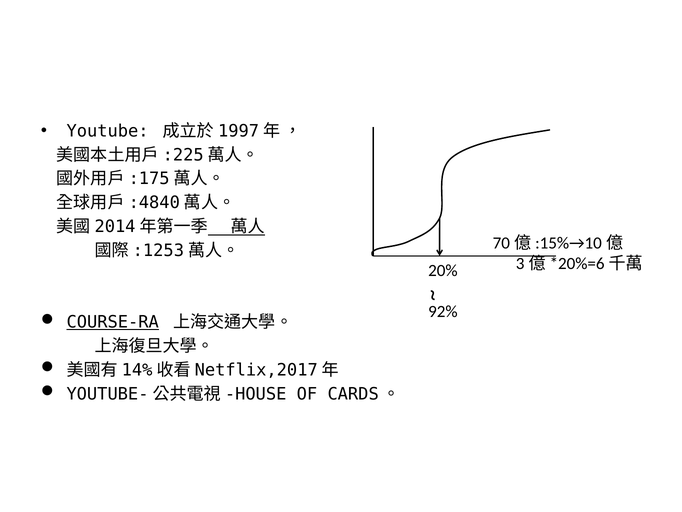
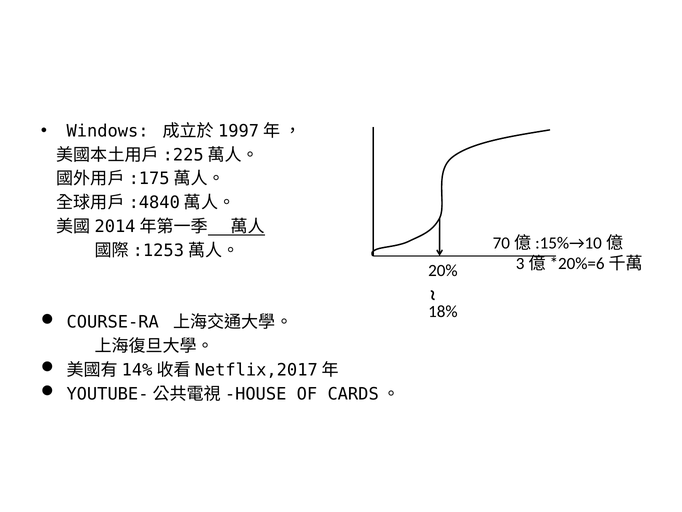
Youtube: Youtube -> Windows
92%: 92% -> 18%
COURSE-RA underline: present -> none
